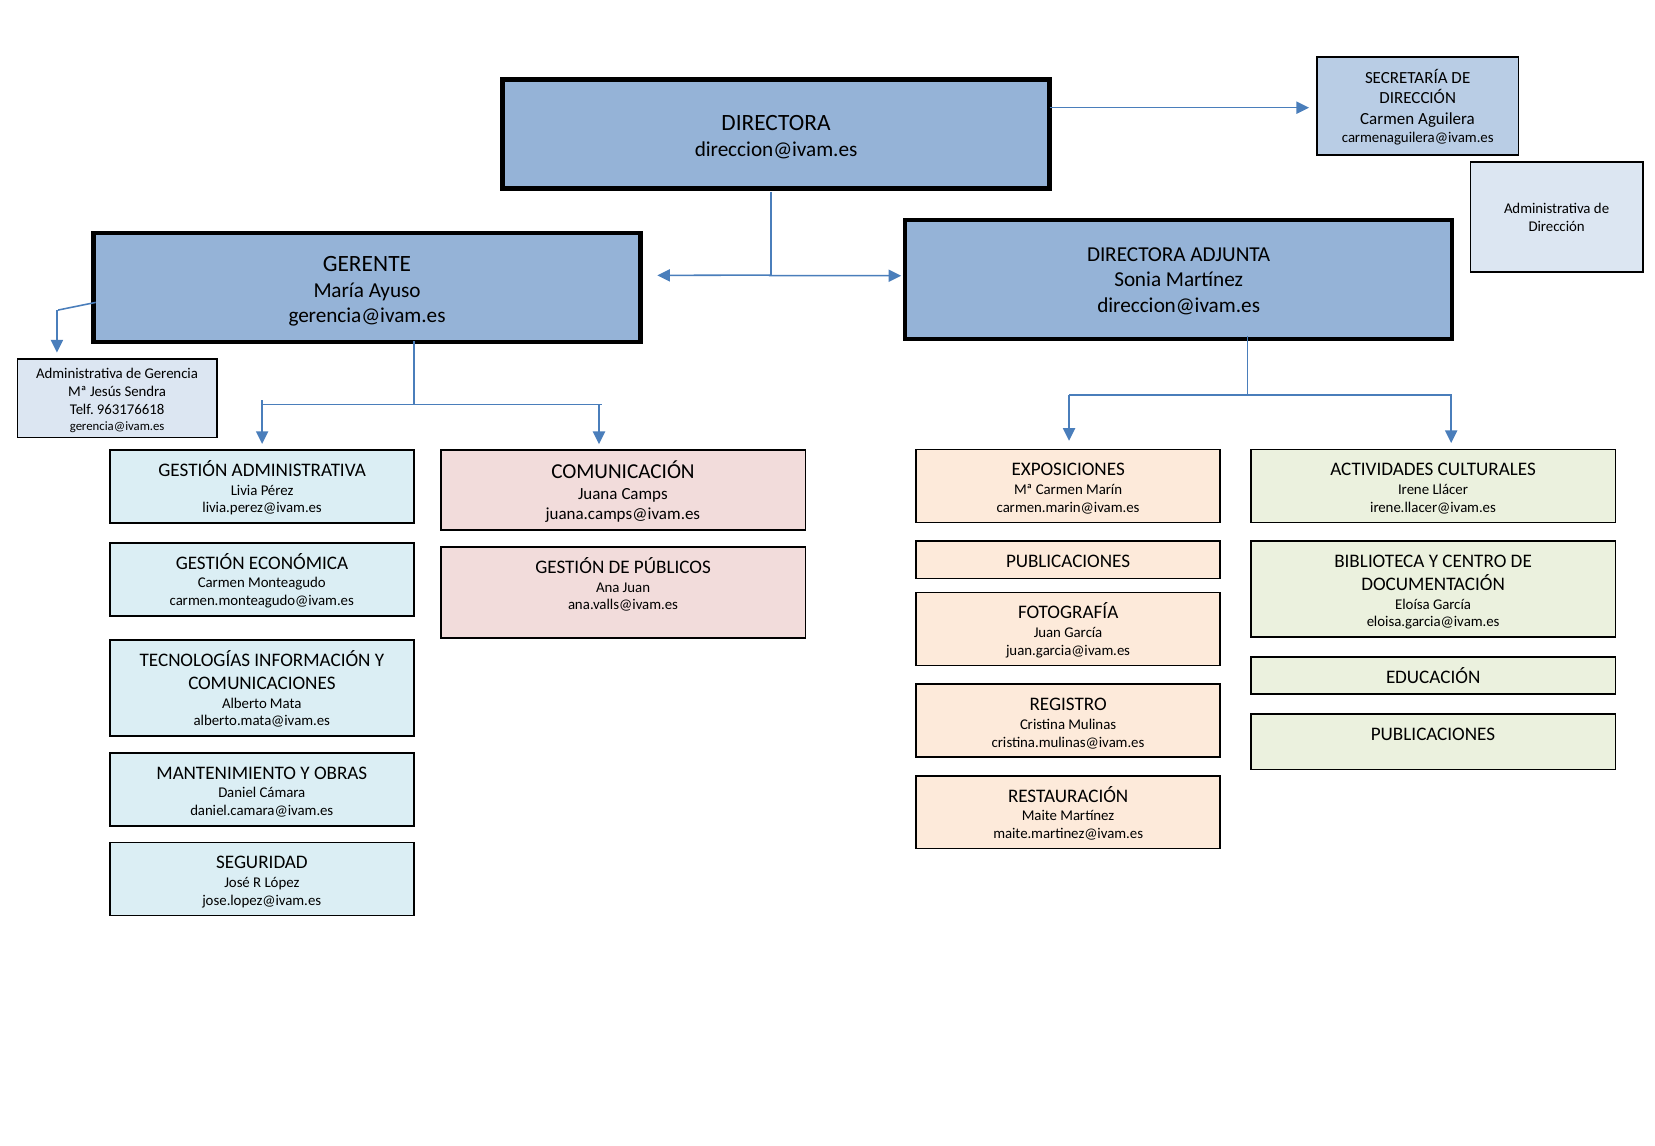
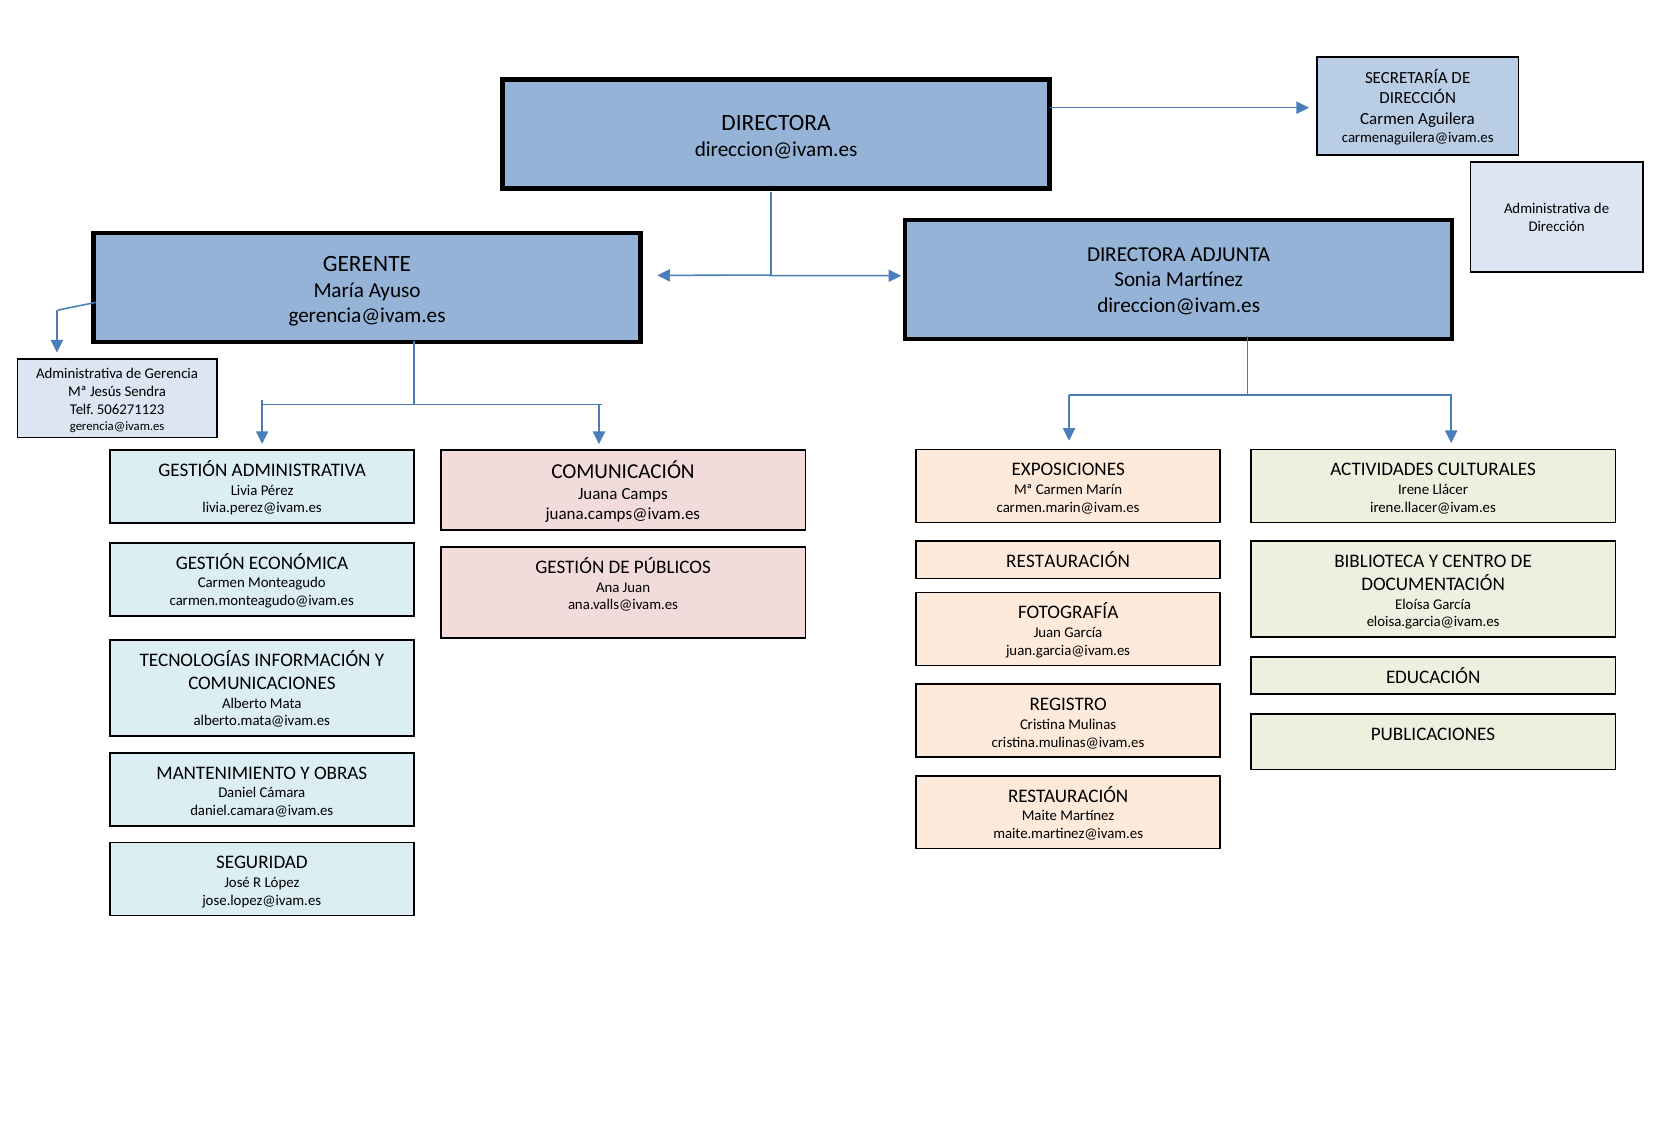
963176618: 963176618 -> 506271123
PUBLICACIONES at (1068, 561): PUBLICACIONES -> RESTAURACIÓN
